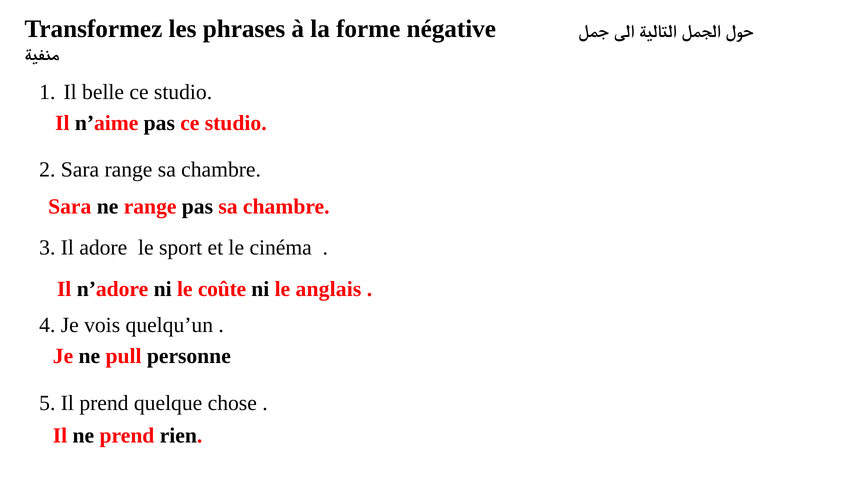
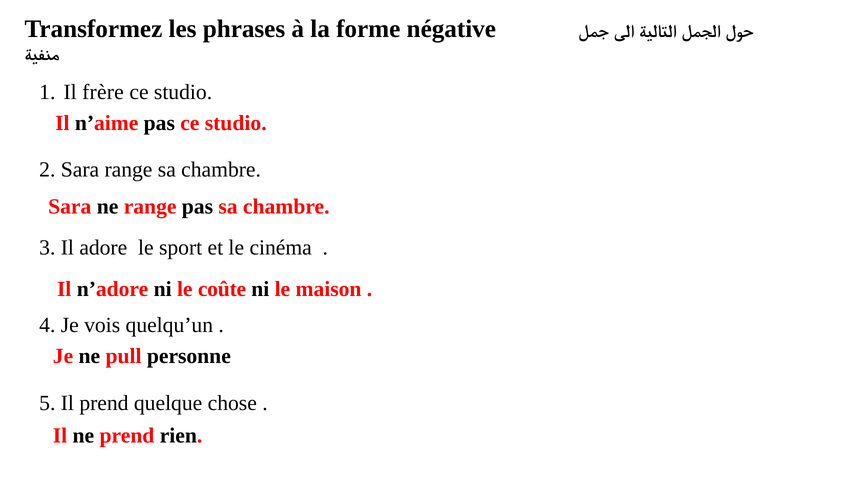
belle: belle -> frère
anglais: anglais -> maison
